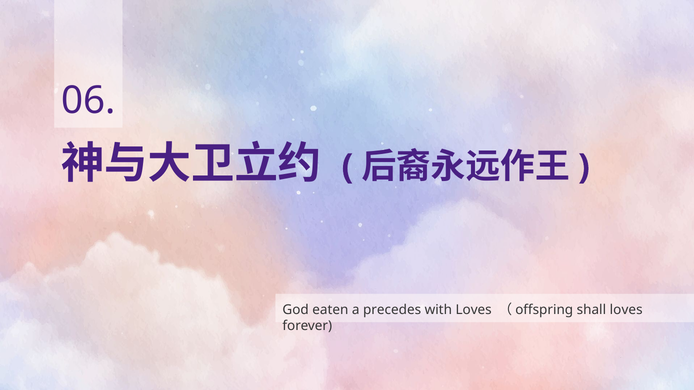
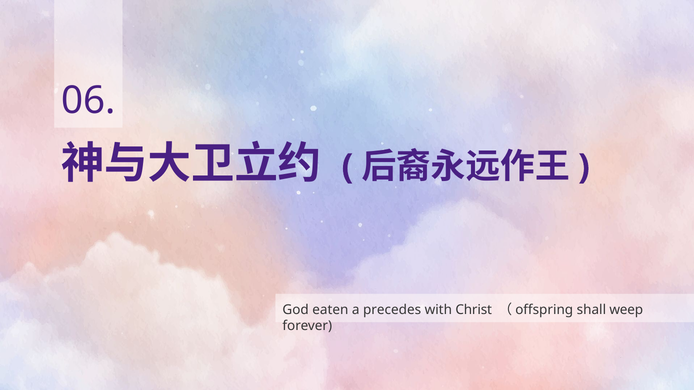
with Loves: Loves -> Christ
shall loves: loves -> weep
